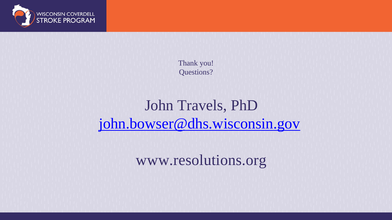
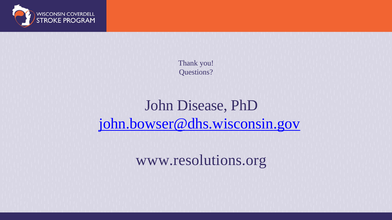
Travels: Travels -> Disease
